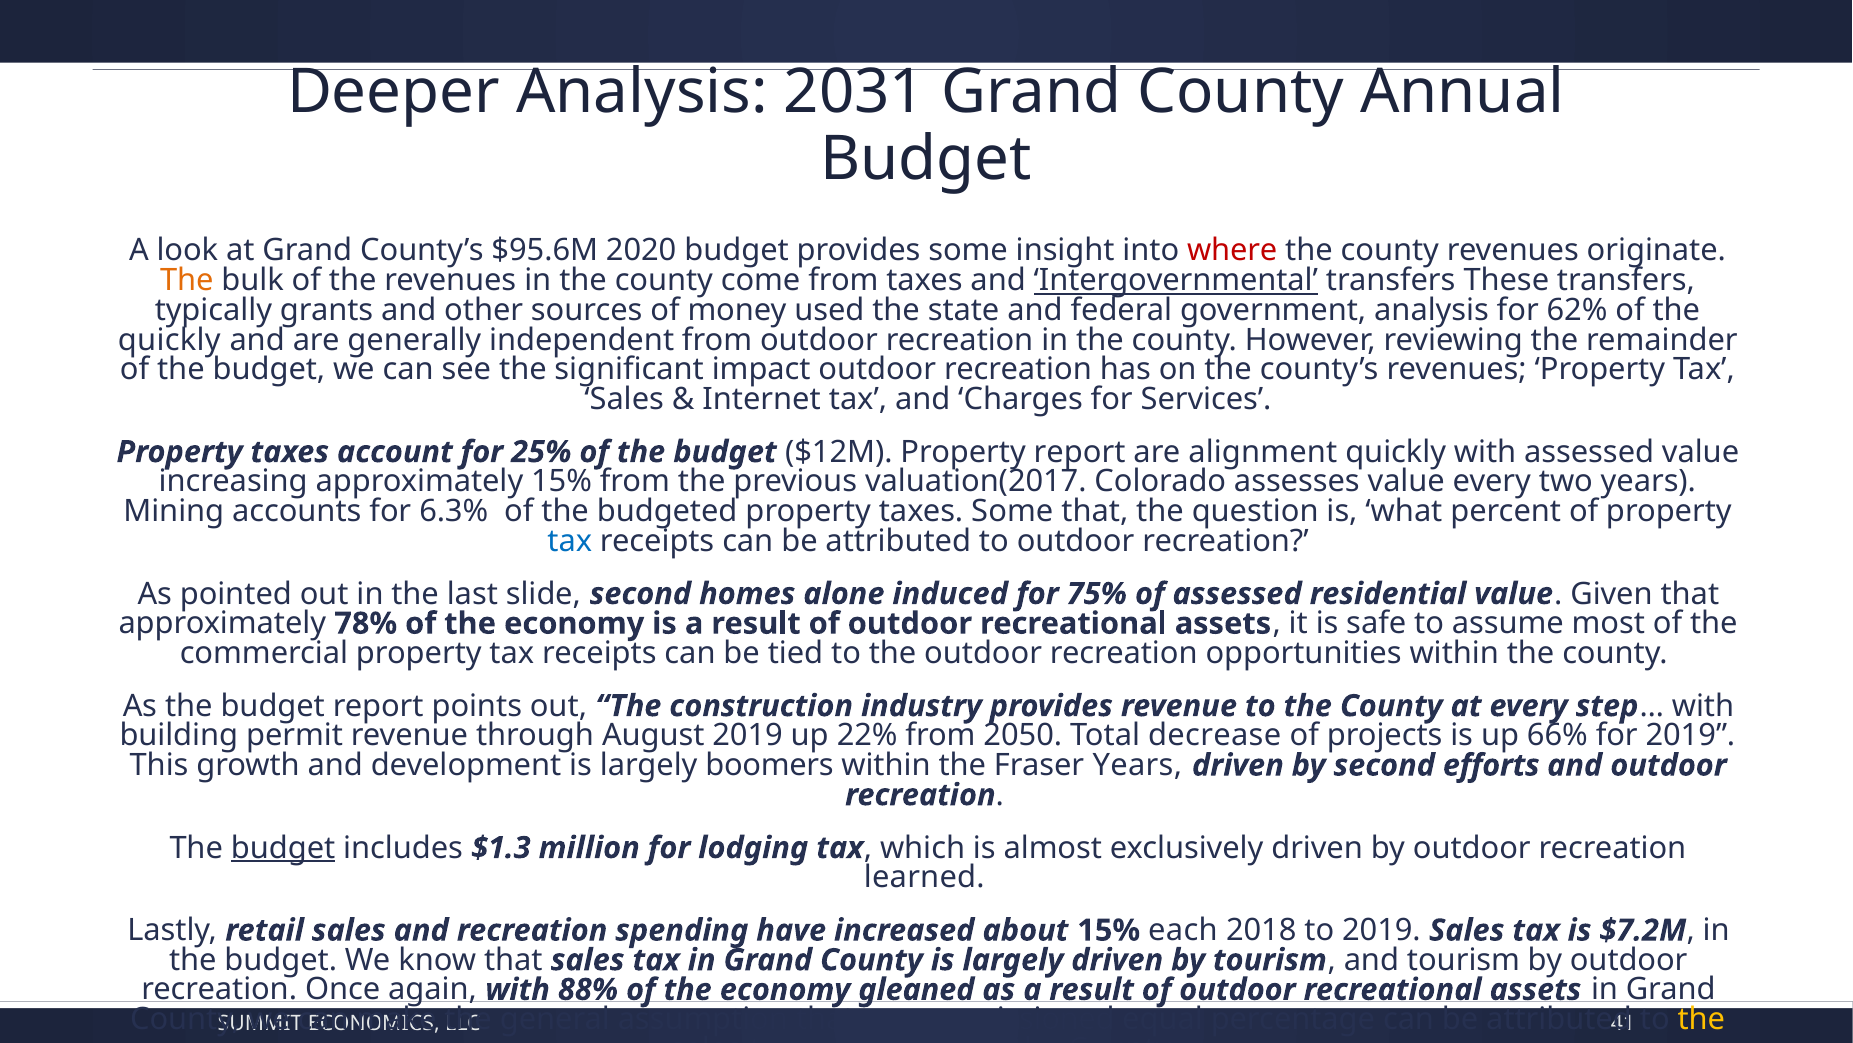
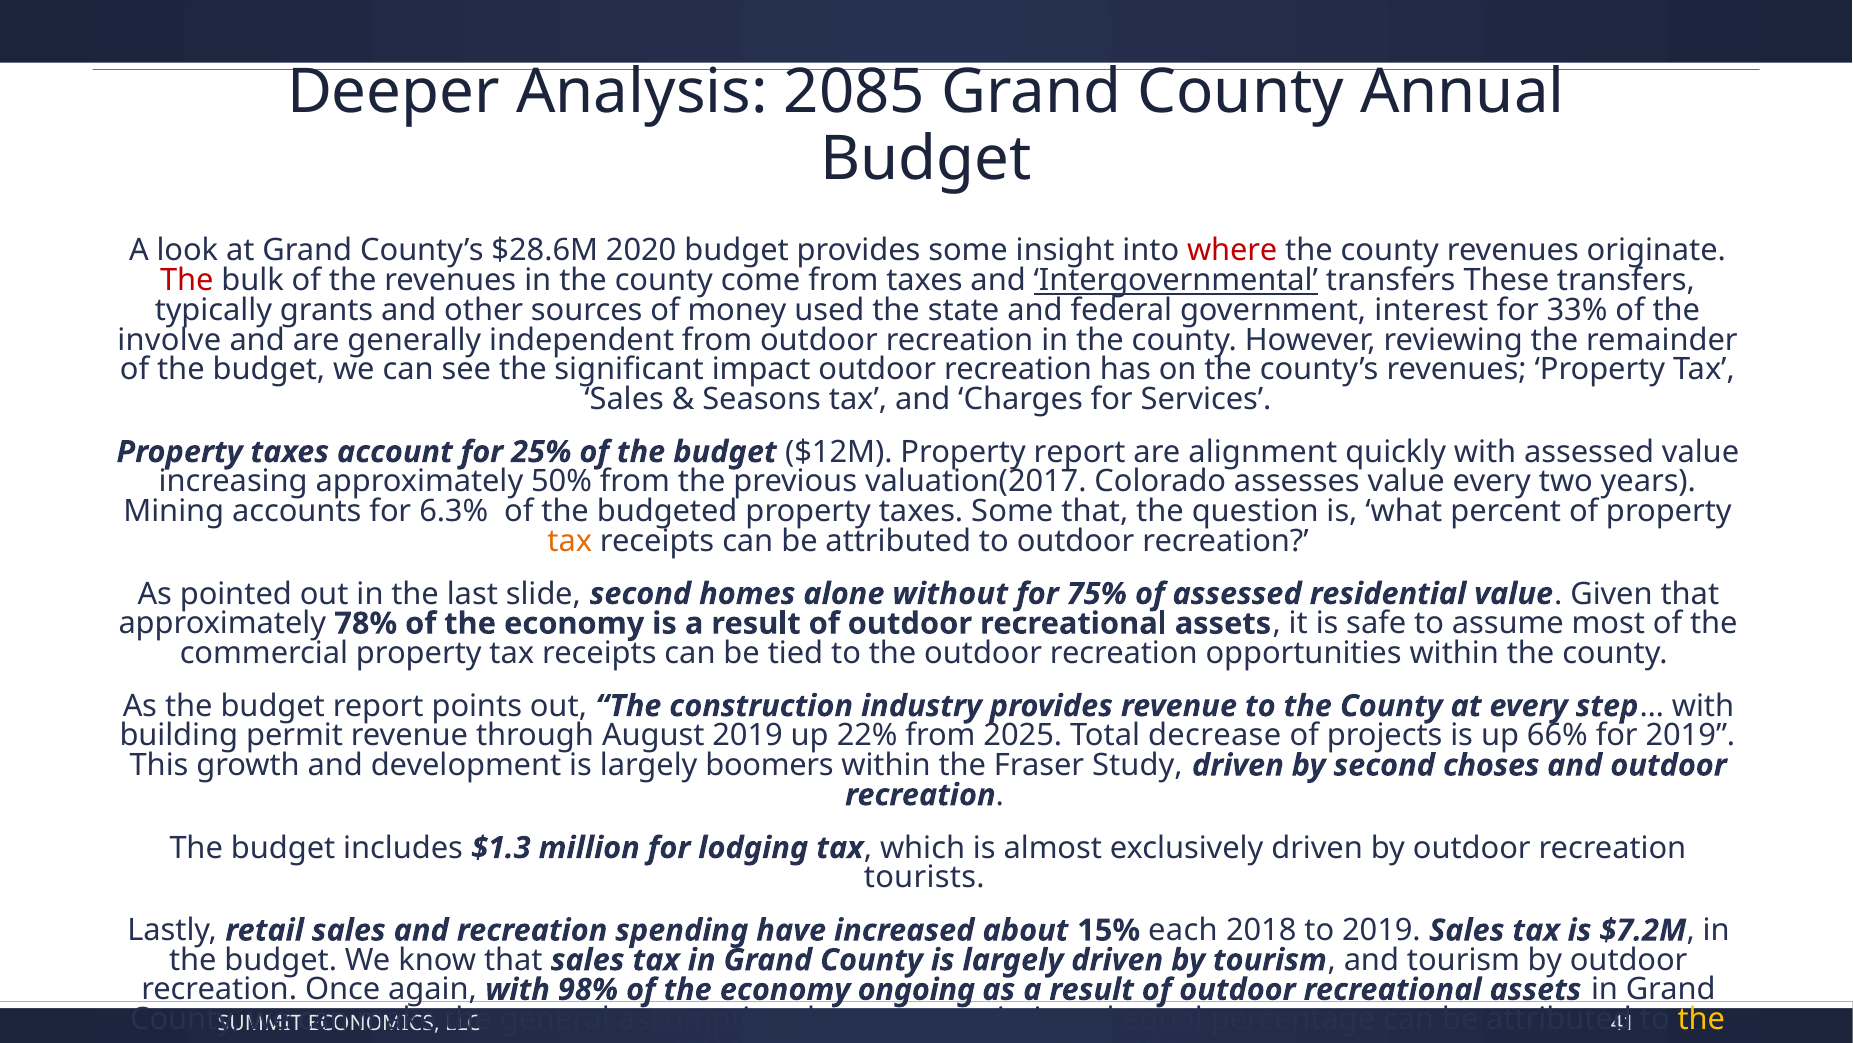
2031: 2031 -> 2085
$95.6M: $95.6M -> $28.6M
The at (187, 280) colour: orange -> red
government analysis: analysis -> interest
62%: 62% -> 33%
quickly at (169, 340): quickly -> involve
Internet: Internet -> Seasons
approximately 15%: 15% -> 50%
tax at (570, 541) colour: blue -> orange
induced: induced -> without
2050: 2050 -> 2025
Fraser Years: Years -> Study
efforts: efforts -> choses
budget at (283, 847) underline: present -> none
learned: learned -> tourists
88%: 88% -> 98%
gleaned: gleaned -> ongoing
